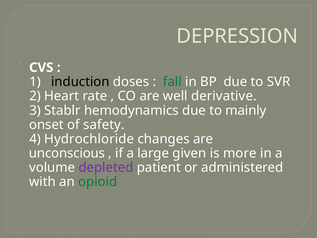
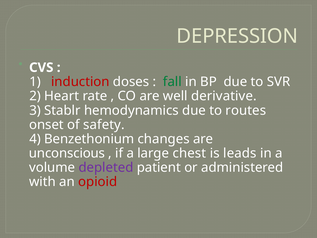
induction colour: black -> red
mainly: mainly -> routes
Hydrochloride: Hydrochloride -> Benzethonium
given: given -> chest
more: more -> leads
opioid colour: green -> red
